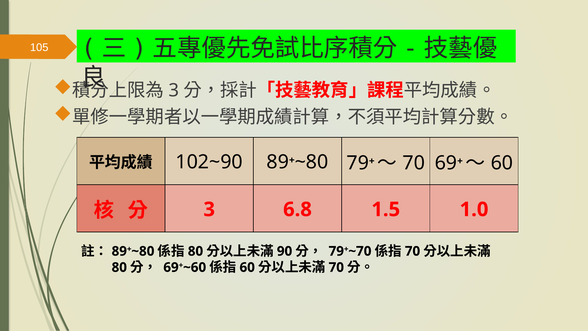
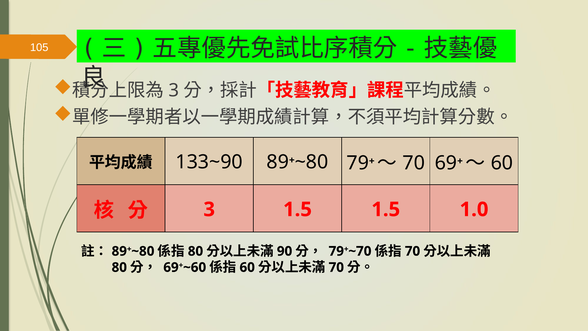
102~90: 102~90 -> 133~90
3 6.8: 6.8 -> 1.5
